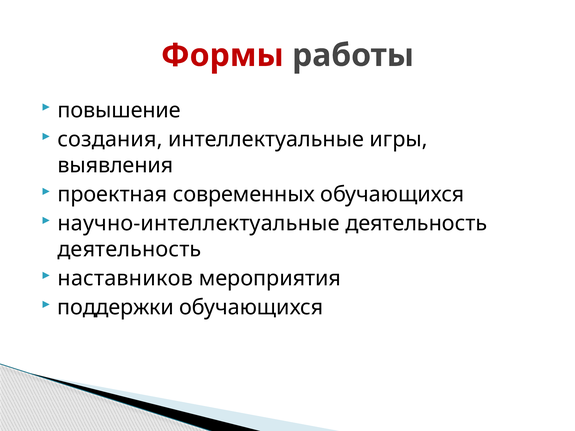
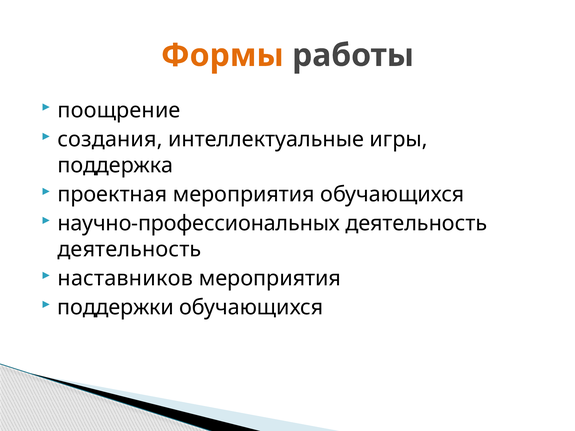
Формы colour: red -> orange
повышение: повышение -> поощрение
выявления: выявления -> поддержка
проектная современных: современных -> мероприятия
научно-интеллектуальные: научно-интеллектуальные -> научно-профессиональных
